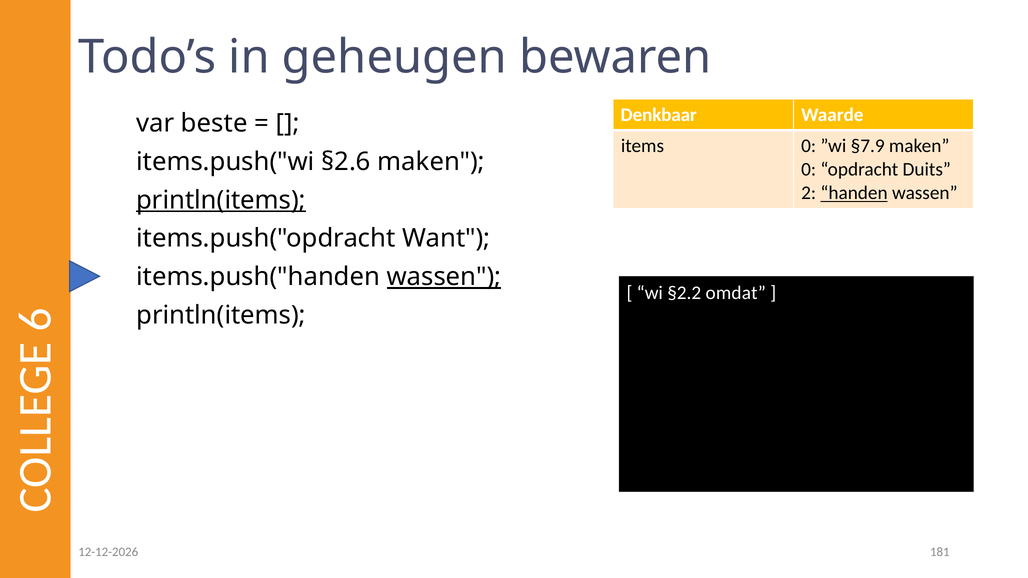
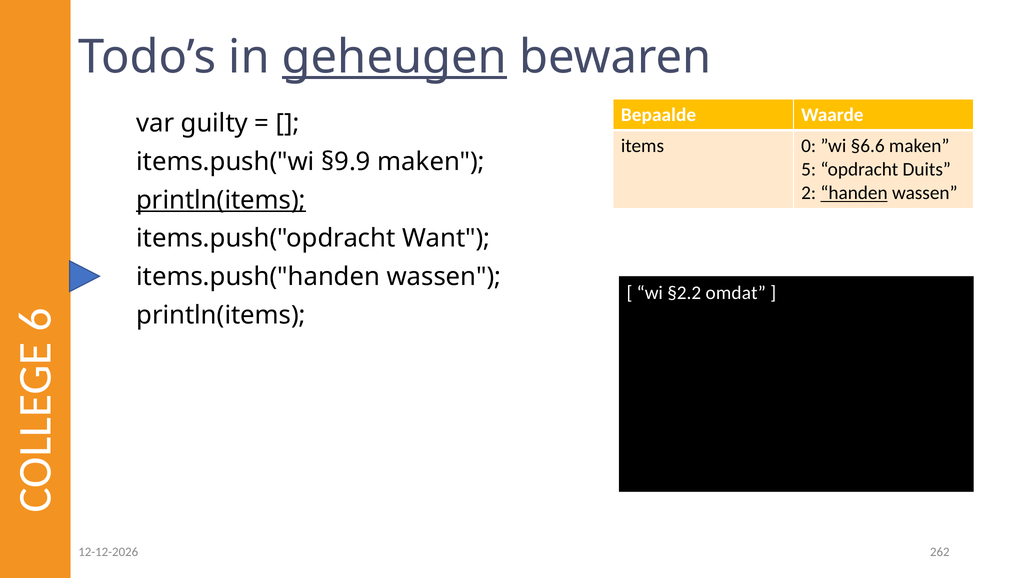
geheugen underline: none -> present
Denkbaar: Denkbaar -> Bepaalde
beste: beste -> guilty
§7.9: §7.9 -> §6.6
§2.6: §2.6 -> §9.9
0 at (809, 170): 0 -> 5
wassen at (444, 277) underline: present -> none
181: 181 -> 262
